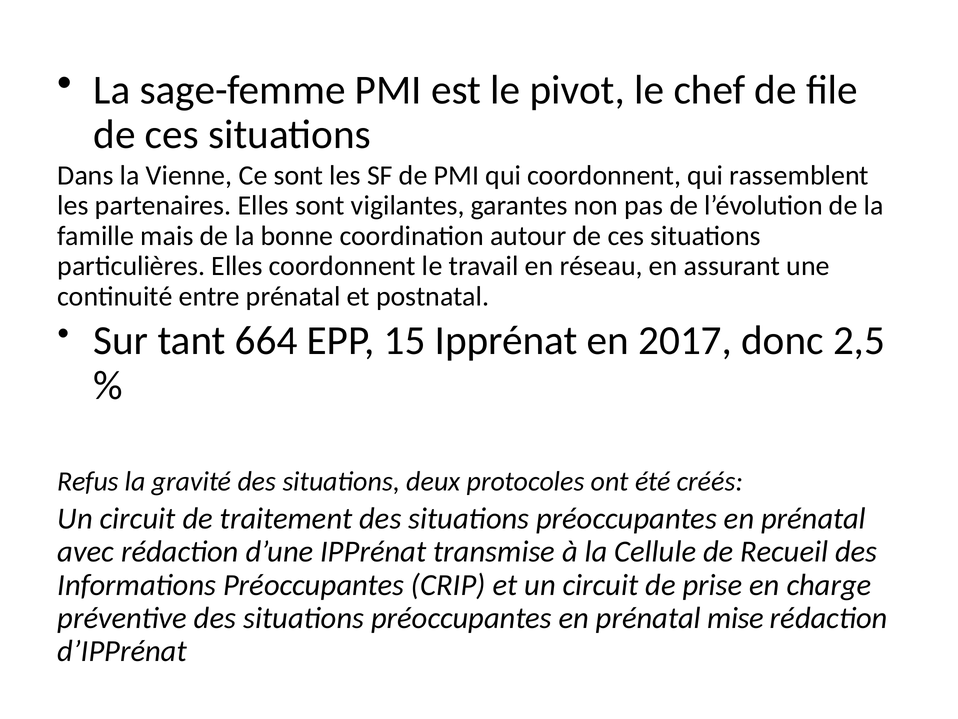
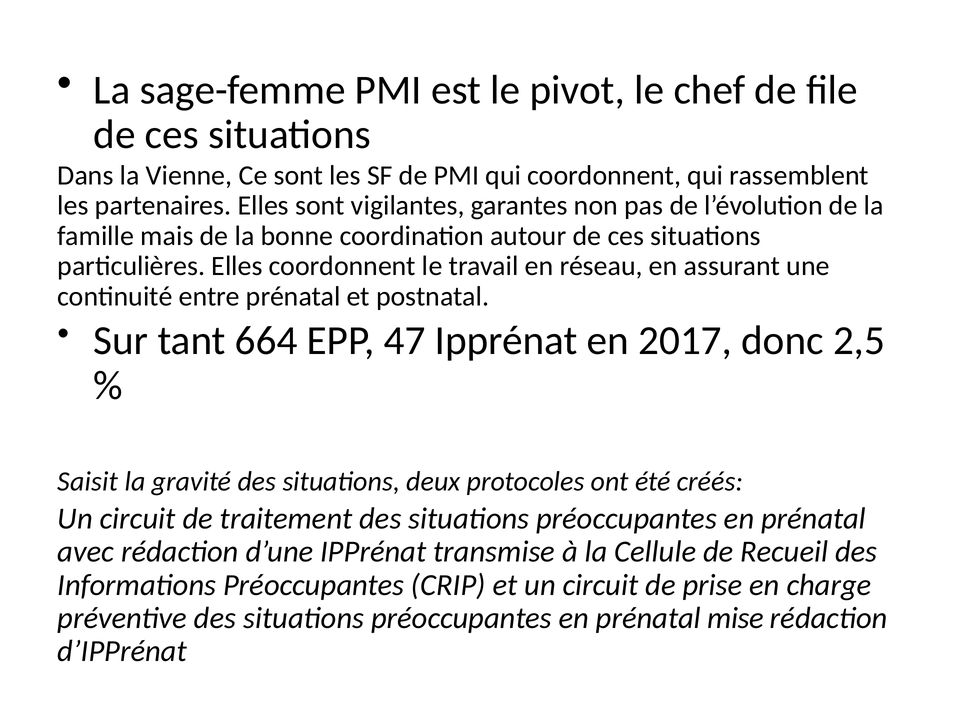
15: 15 -> 47
Refus: Refus -> Saisit
